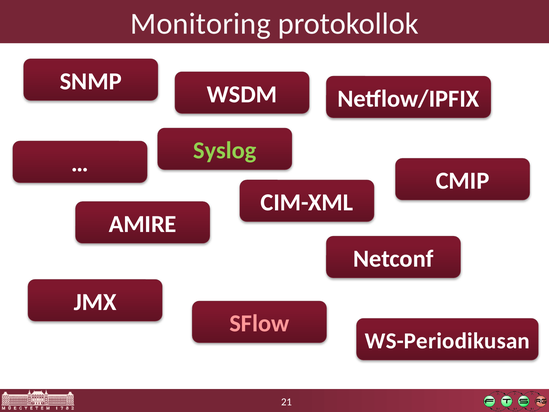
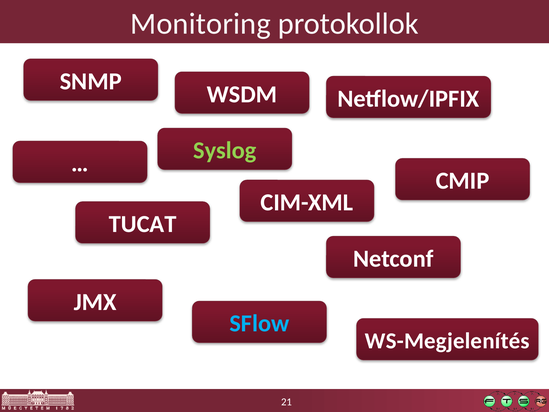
AMIRE: AMIRE -> TUCAT
SFlow colour: pink -> light blue
WS-Periodikusan: WS-Periodikusan -> WS-Megjelenítés
